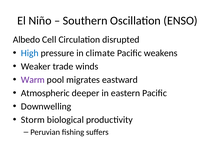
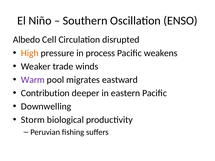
High colour: blue -> orange
climate: climate -> process
Atmospheric: Atmospheric -> Contribution
